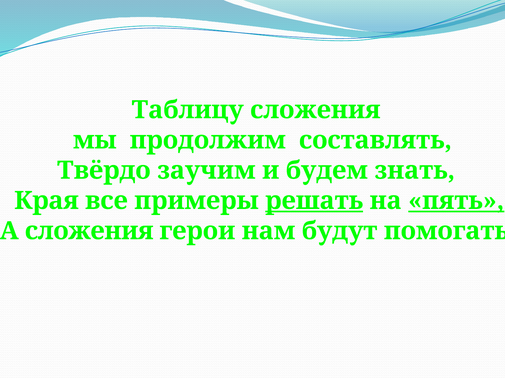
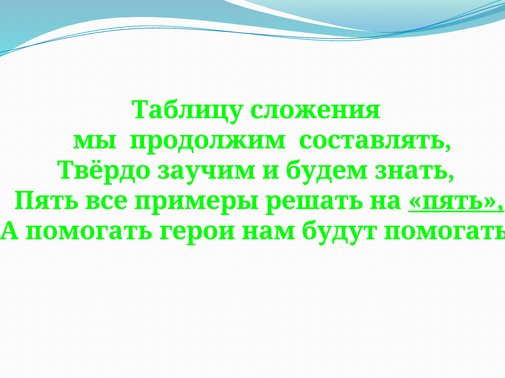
Края at (46, 201): Края -> Пять
решать underline: present -> none
А сложения: сложения -> помогать
